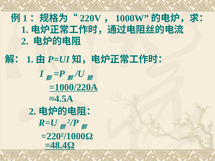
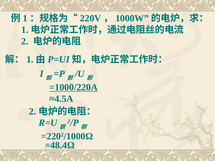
=48.4Ω underline: present -> none
